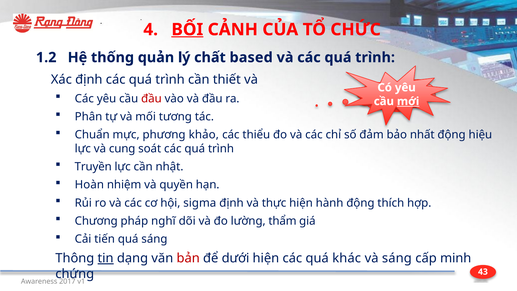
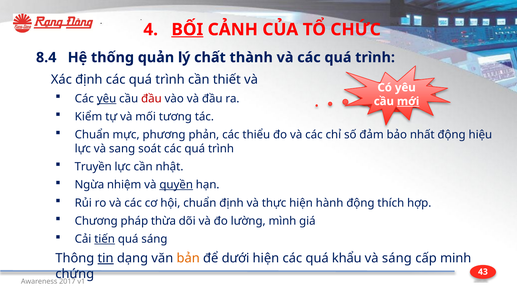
1.2: 1.2 -> 8.4
based: based -> thành
yêu at (107, 99) underline: none -> present
Phân: Phân -> Kiểm
khảo: khảo -> phản
cung: cung -> sang
Hoàn: Hoàn -> Ngừa
quyền underline: none -> present
hội sigma: sigma -> chuẩn
nghĩ: nghĩ -> thừa
thẩm: thẩm -> mình
tiến underline: none -> present
bản colour: red -> orange
khác: khác -> khẩu
